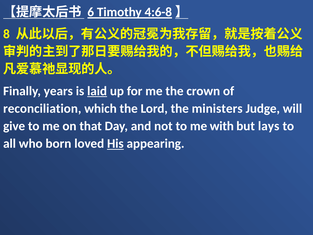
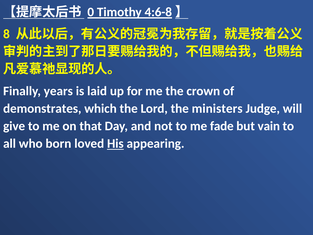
6: 6 -> 0
laid underline: present -> none
reconciliation: reconciliation -> demonstrates
with: with -> fade
lays: lays -> vain
